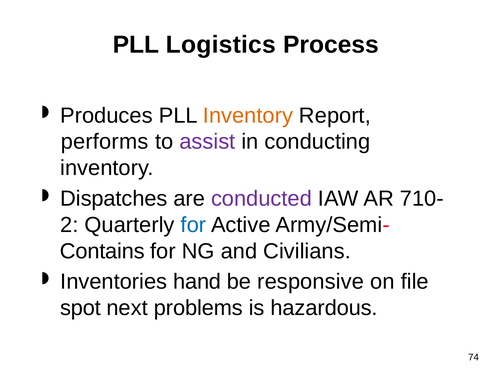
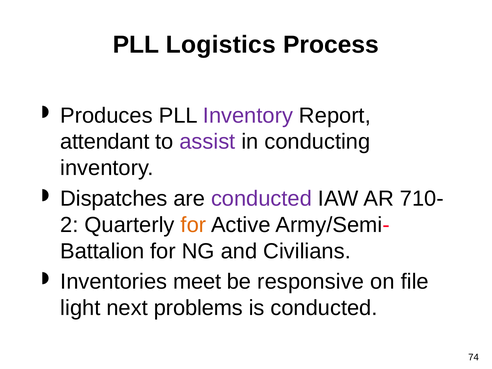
Inventory at (248, 116) colour: orange -> purple
performs: performs -> attendant
for at (193, 225) colour: blue -> orange
Contains: Contains -> Battalion
hand: hand -> meet
spot: spot -> light
is hazardous: hazardous -> conducted
